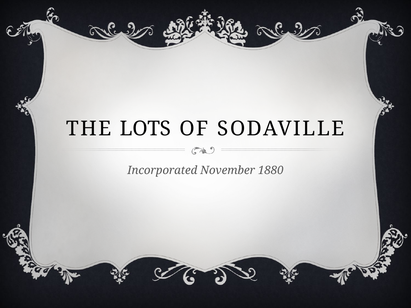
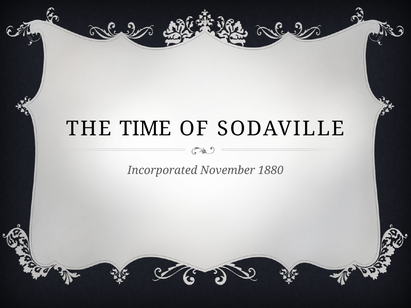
LOTS: LOTS -> TIME
